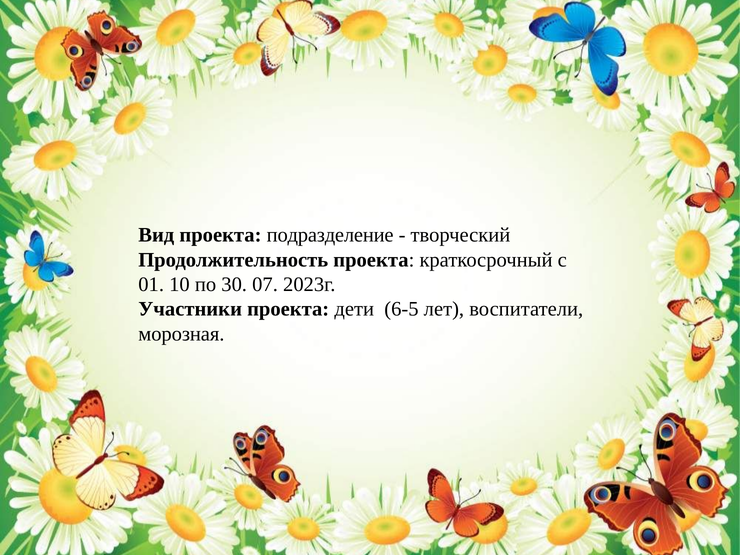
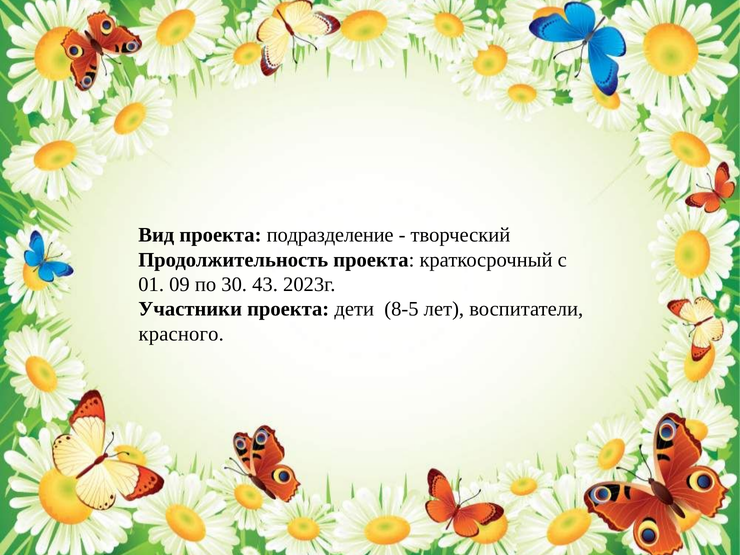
10: 10 -> 09
07: 07 -> 43
6-5: 6-5 -> 8-5
морозная: морозная -> красного
